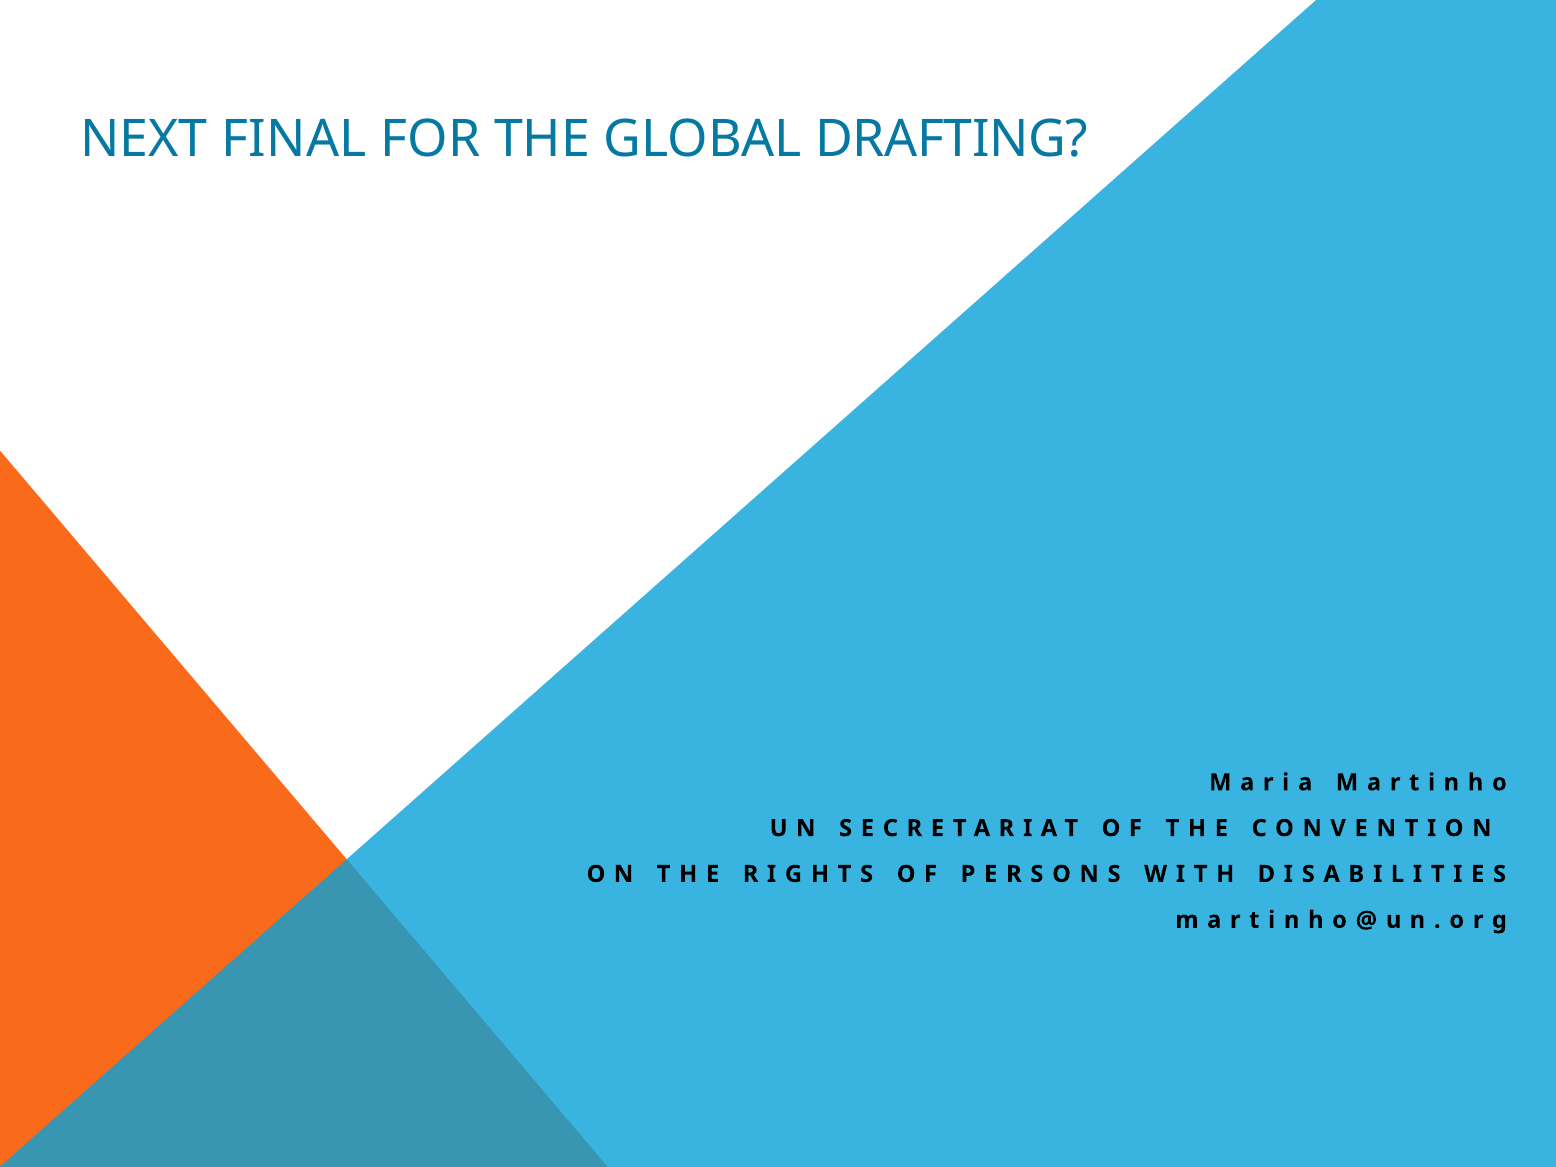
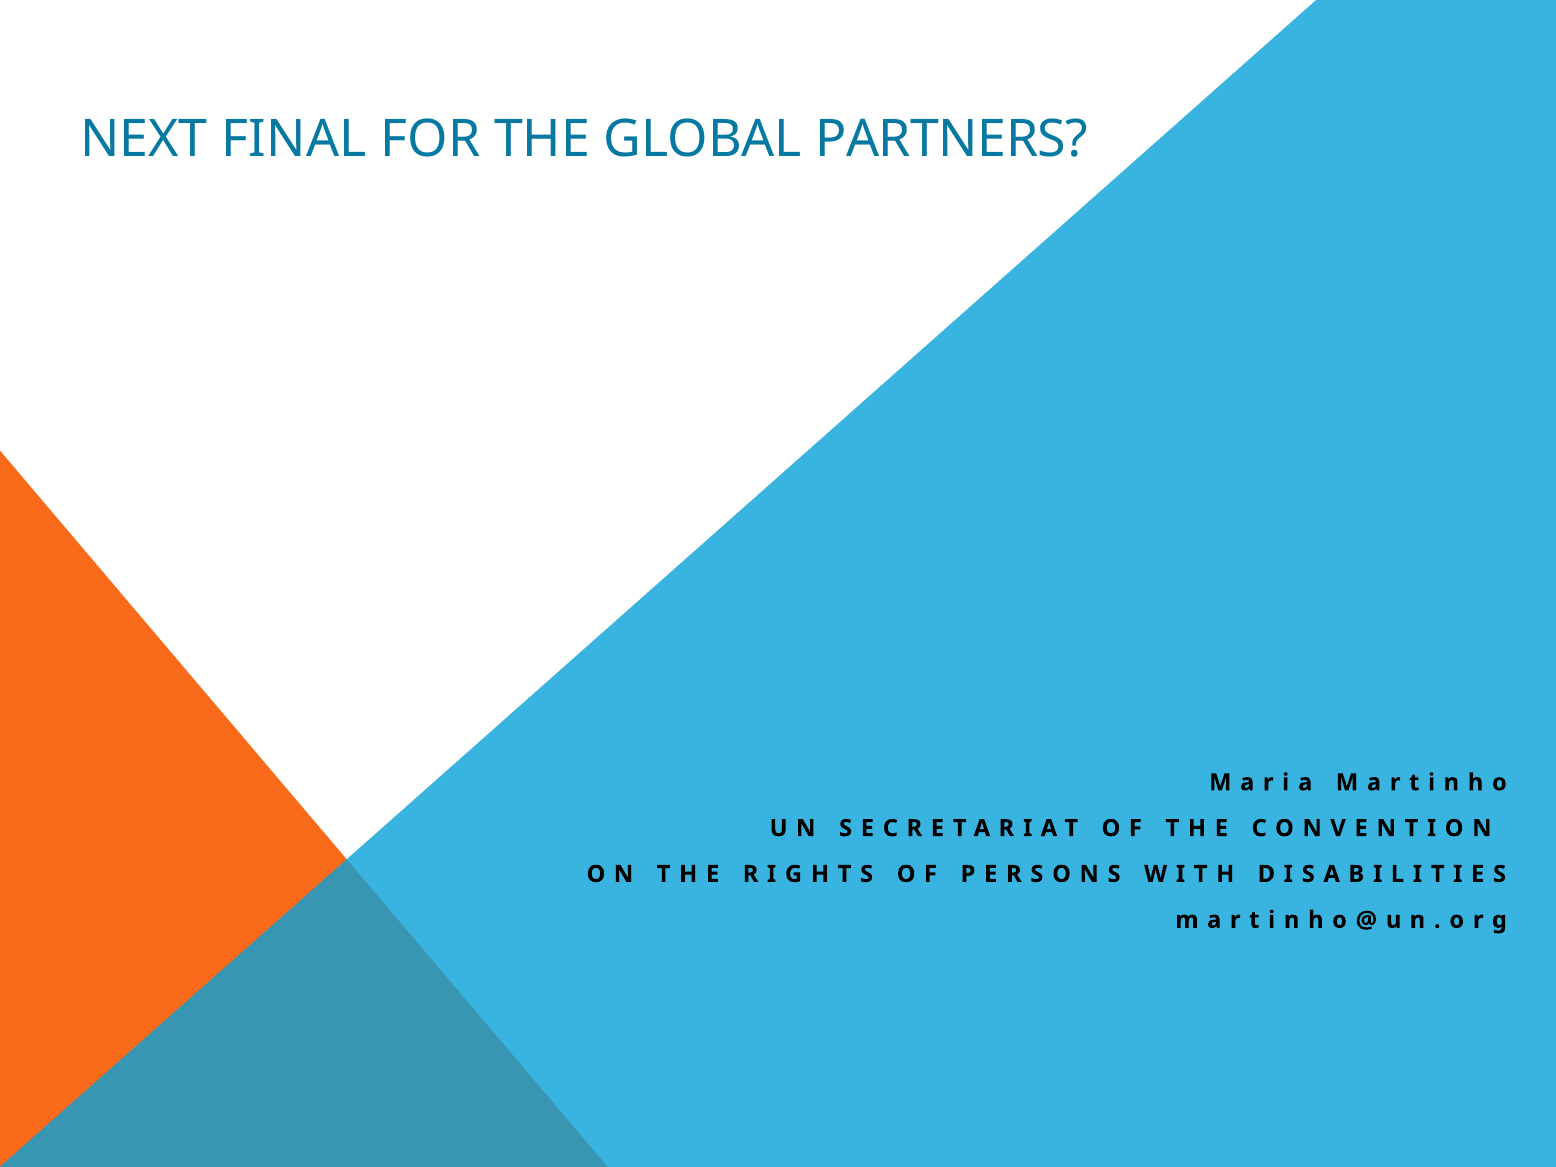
DRAFTING: DRAFTING -> PARTNERS
